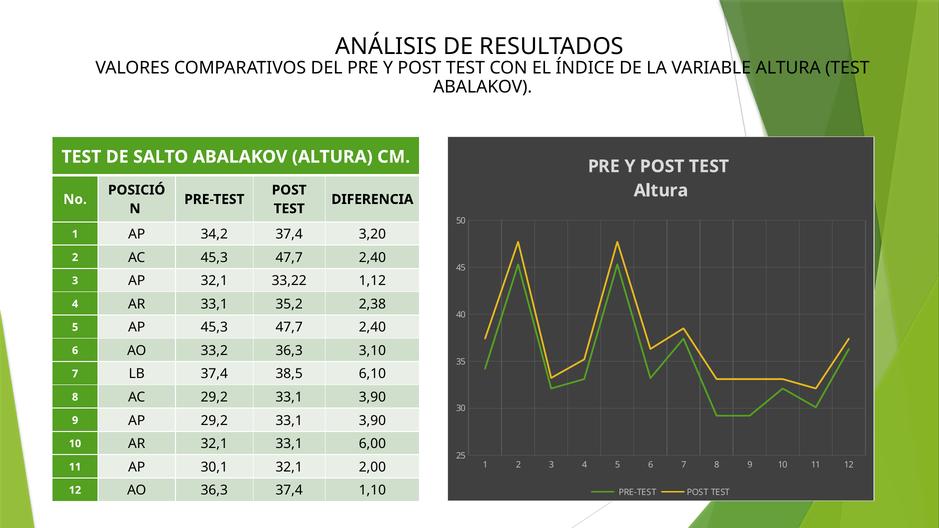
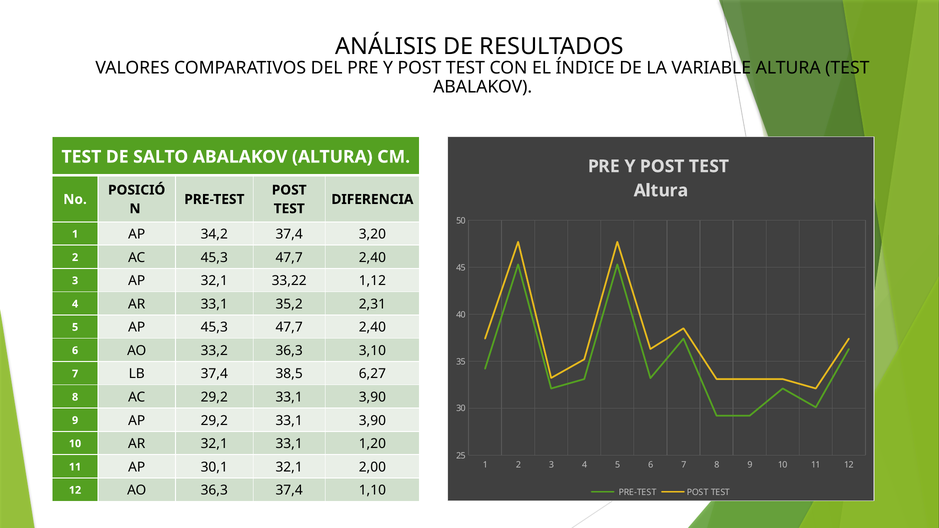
2,38: 2,38 -> 2,31
6,10: 6,10 -> 6,27
6,00: 6,00 -> 1,20
